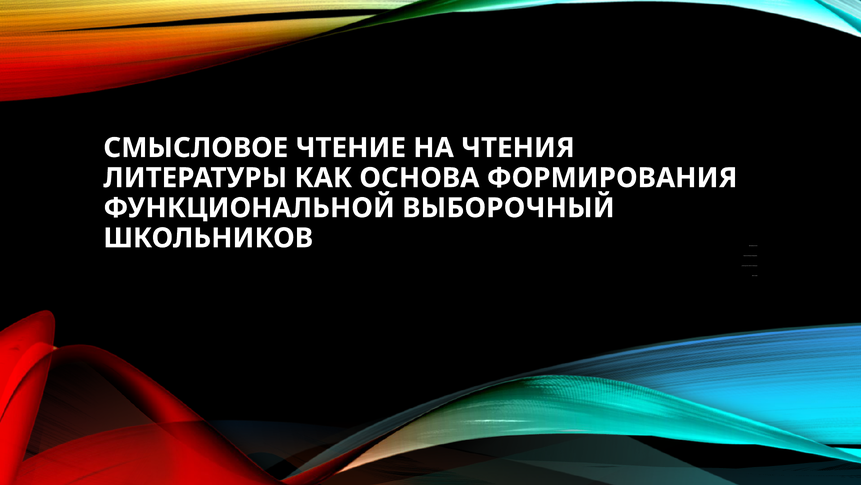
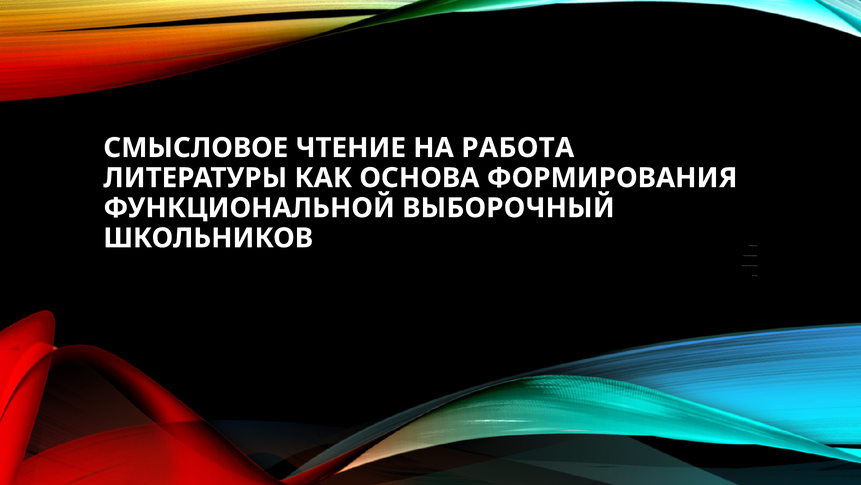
ЧТЕНИЯ: ЧТЕНИЯ -> РАБОТА
